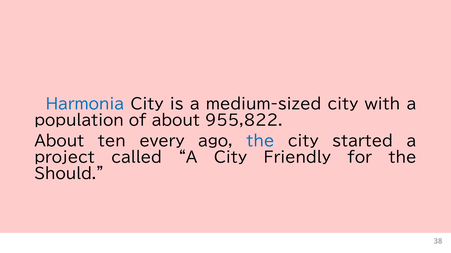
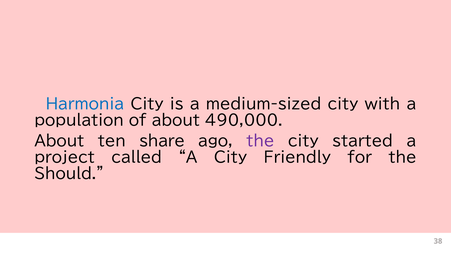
955,822: 955,822 -> 490,000
every: every -> share
the at (260, 142) colour: blue -> purple
